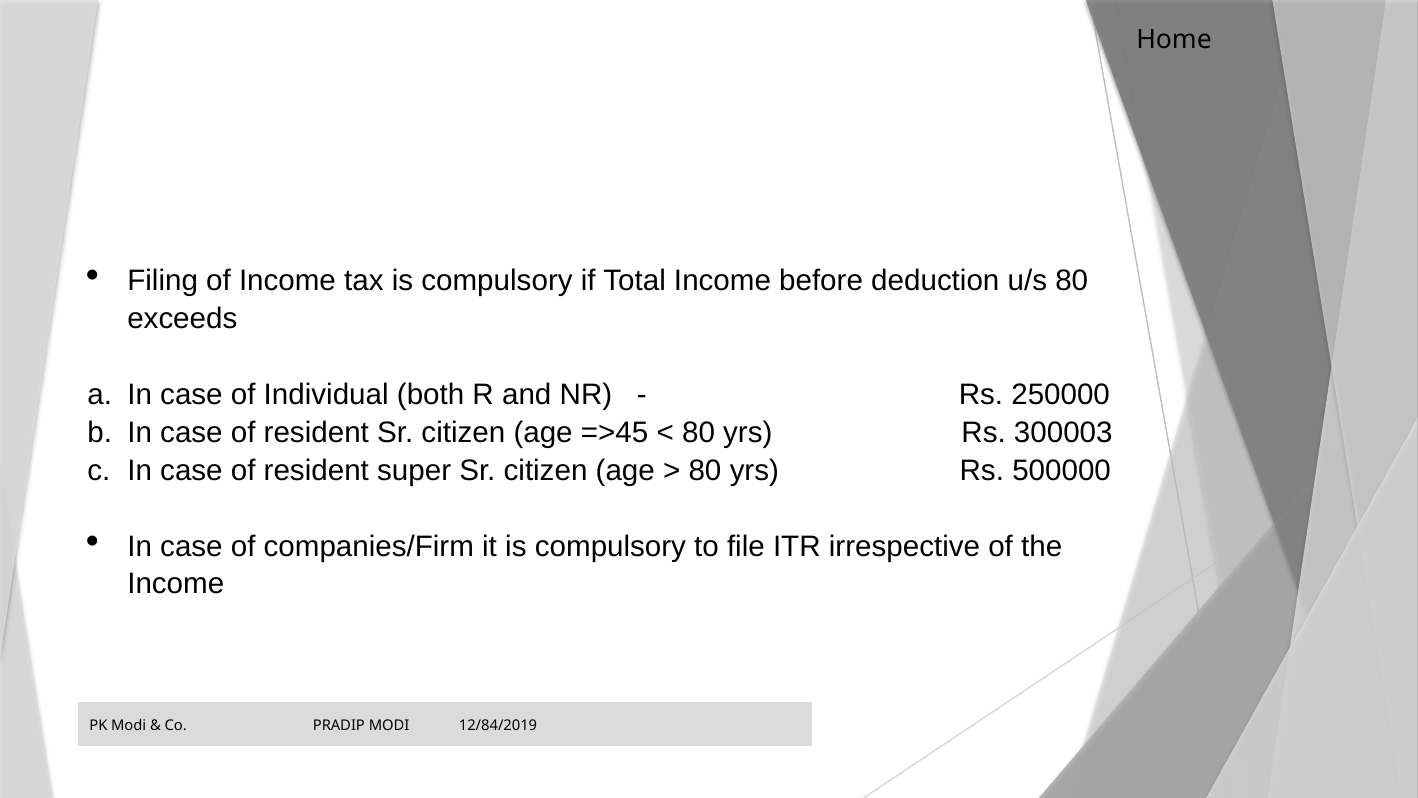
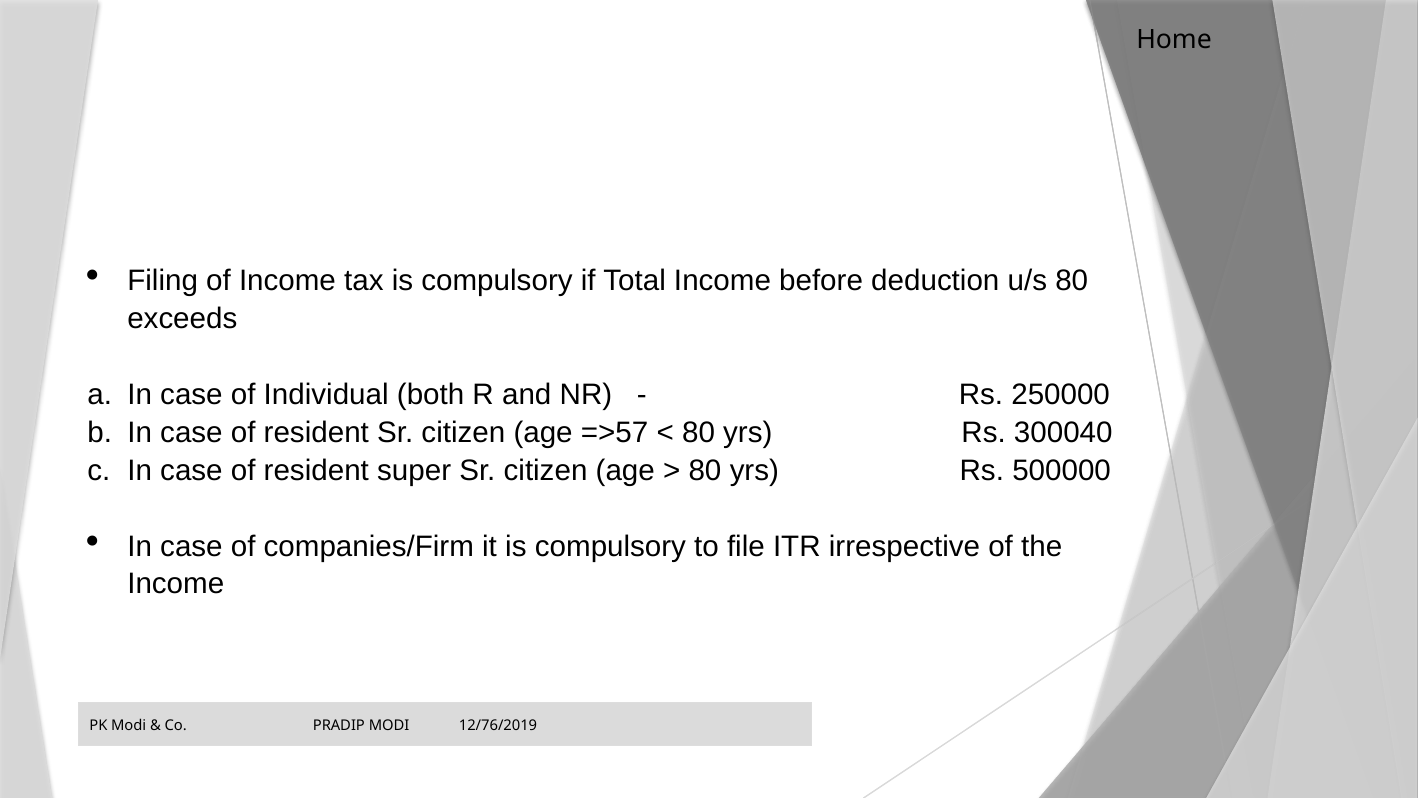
=>45: =>45 -> =>57
300003: 300003 -> 300040
12/84/2019: 12/84/2019 -> 12/76/2019
